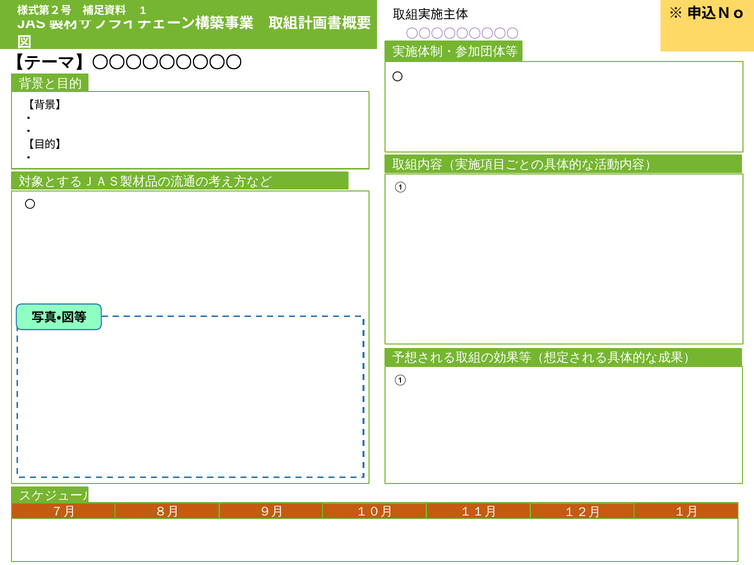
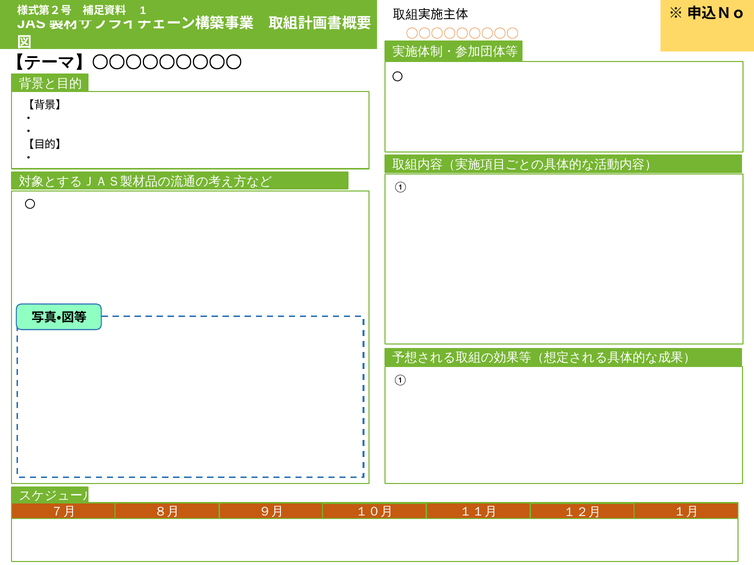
〇〇〇〇〇〇〇〇〇 colour: purple -> orange
